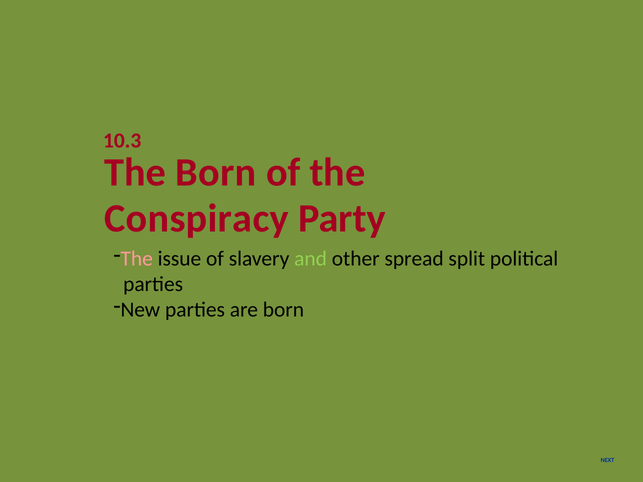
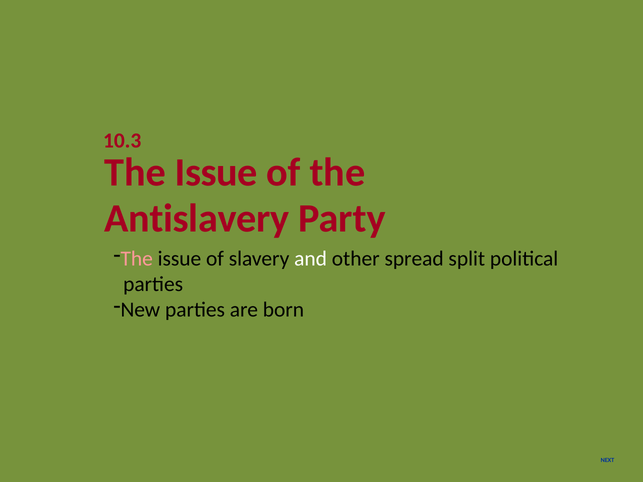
Born at (216, 173): Born -> Issue
Conspiracy: Conspiracy -> Antislavery
and colour: light green -> white
